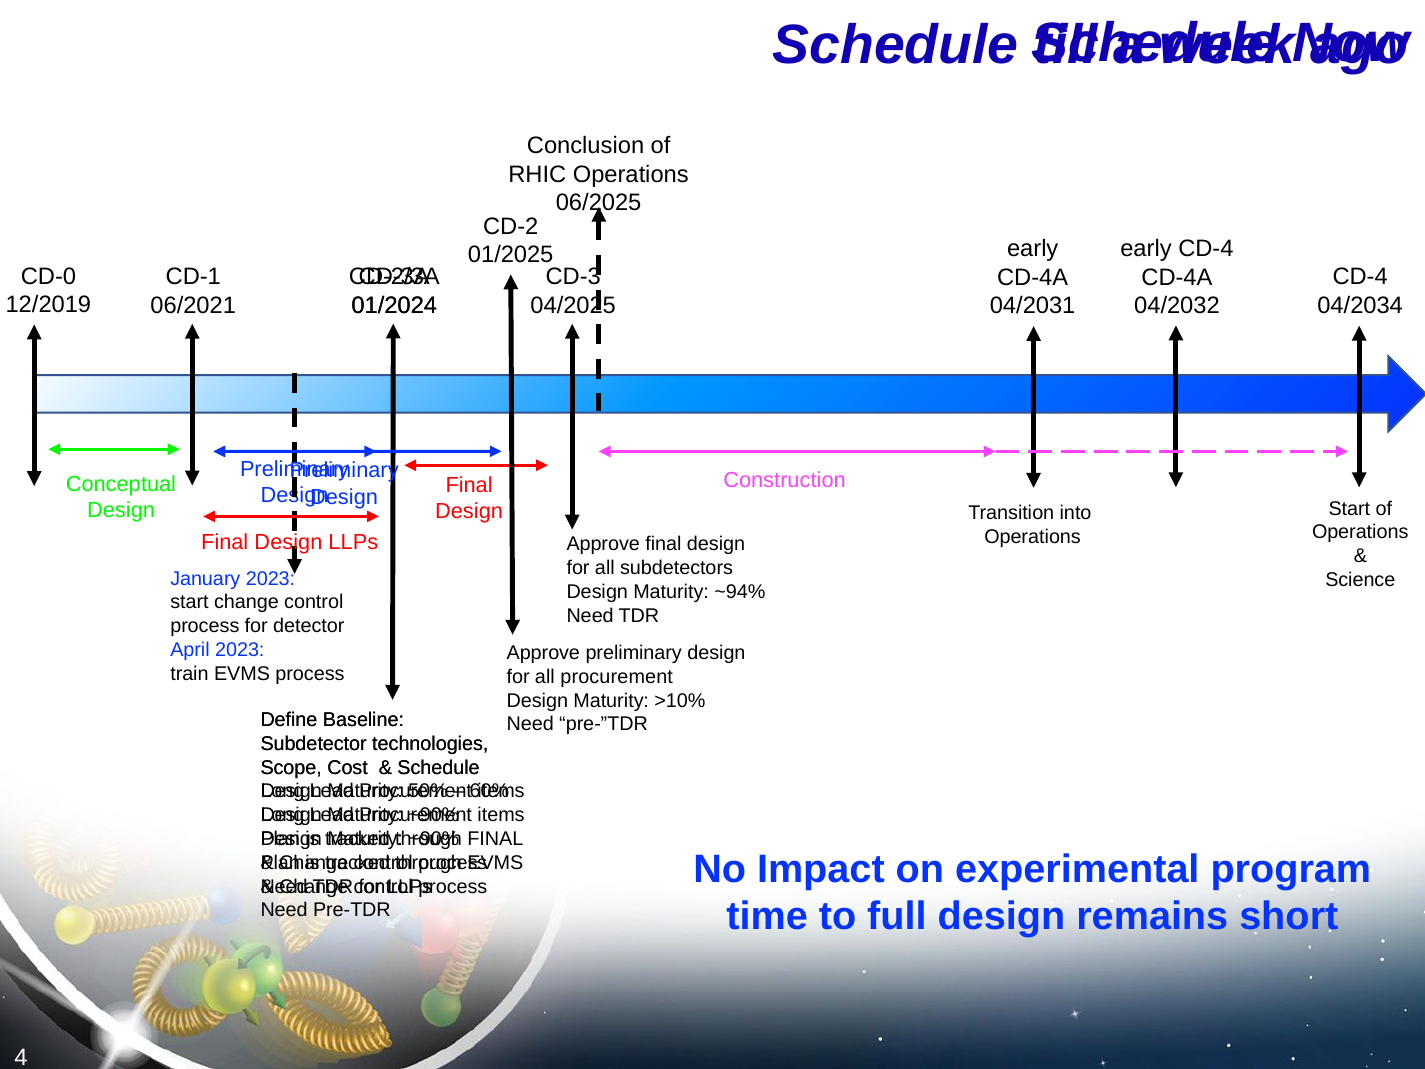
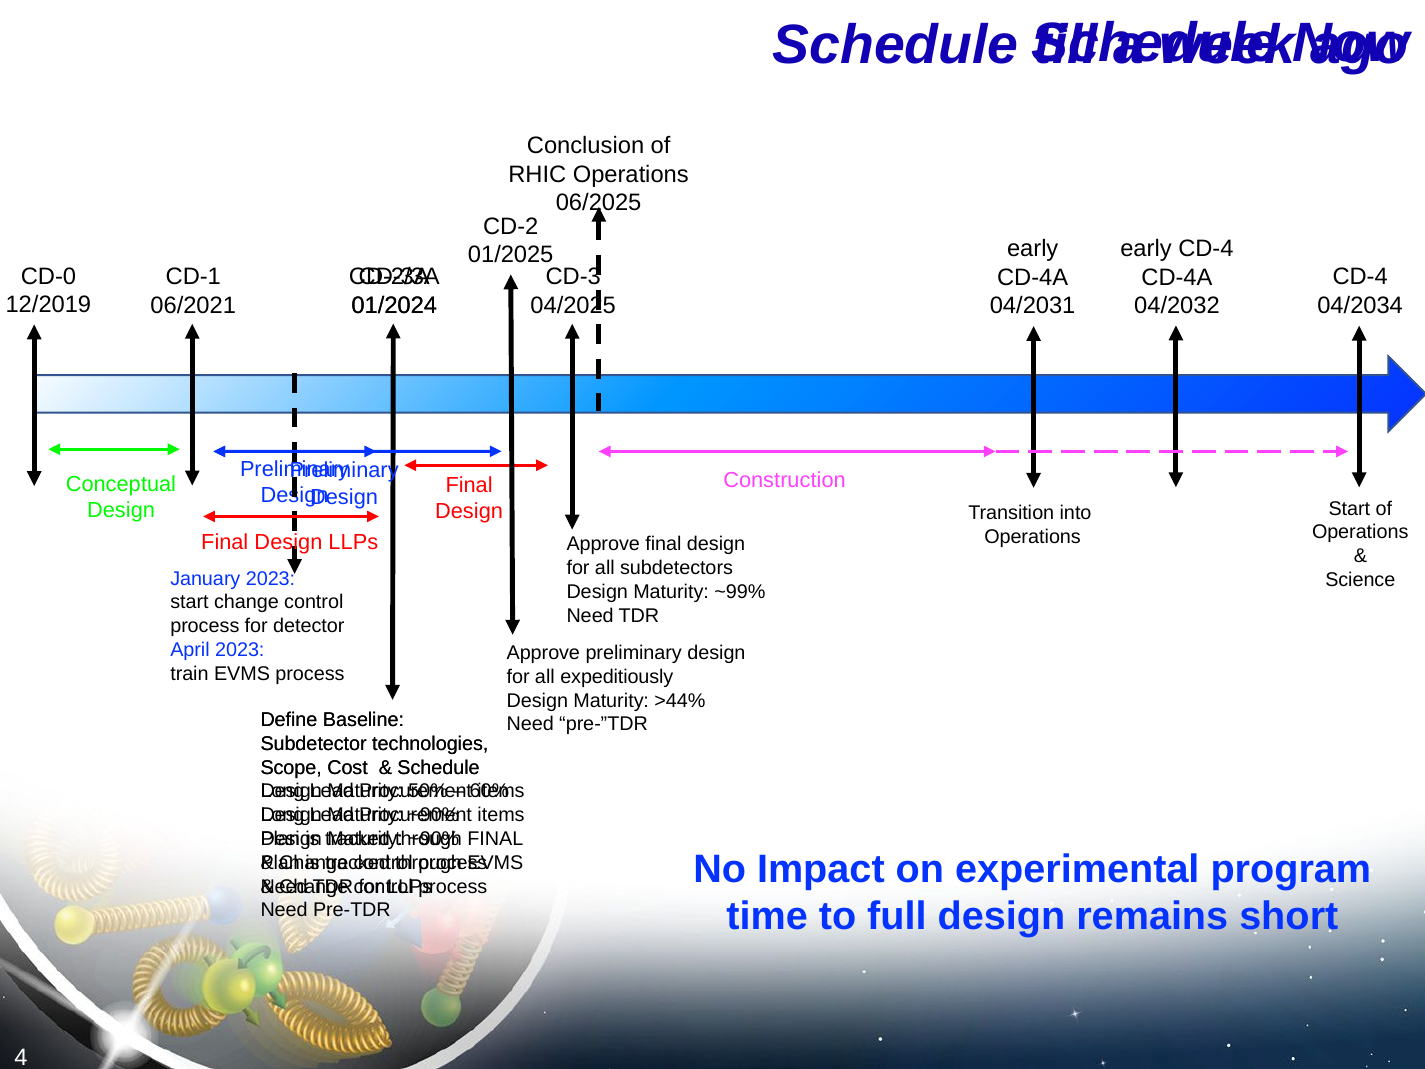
~94%: ~94% -> ~99%
all procurement: procurement -> expeditiously
>10%: >10% -> >44%
